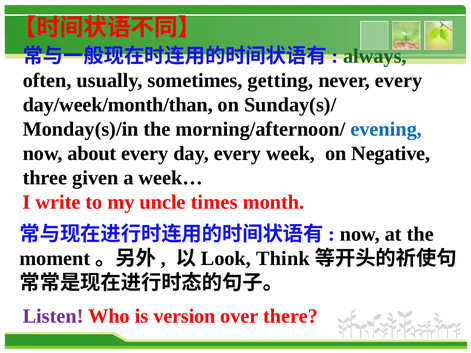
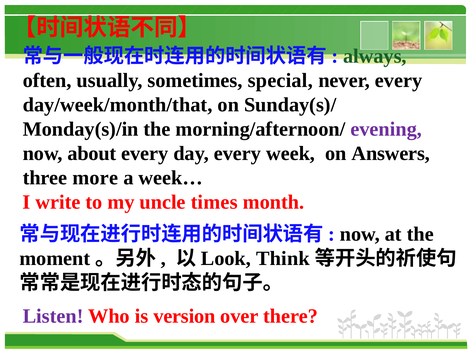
getting: getting -> special
day/week/month/than: day/week/month/than -> day/week/month/that
evening colour: blue -> purple
Negative: Negative -> Answers
given: given -> more
